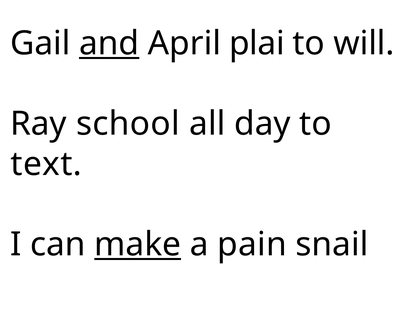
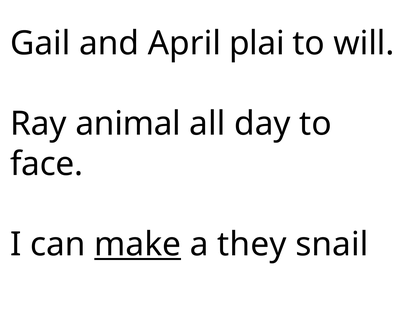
and underline: present -> none
school: school -> animal
text: text -> face
pain: pain -> they
